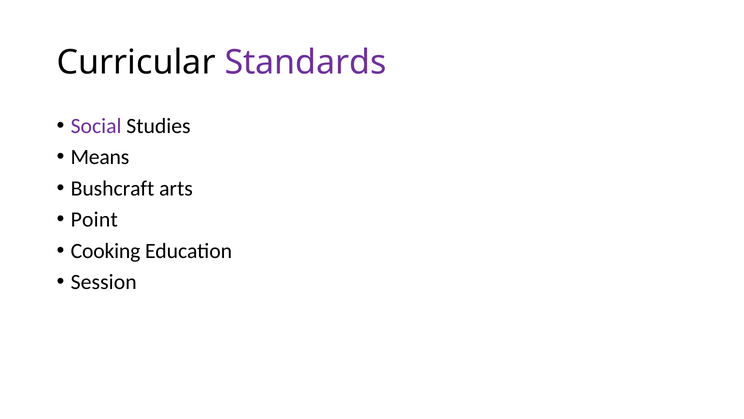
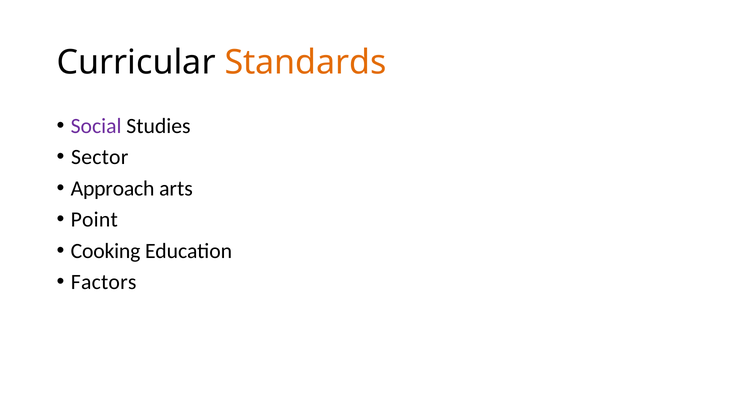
Standards colour: purple -> orange
Means: Means -> Sector
Bushcraft: Bushcraft -> Approach
Session: Session -> Factors
